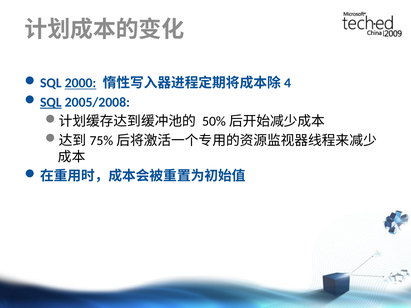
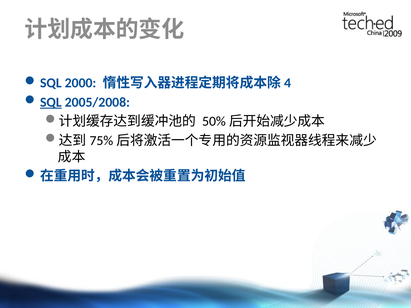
2000 underline: present -> none
